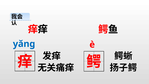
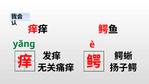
yǎng colour: blue -> green
